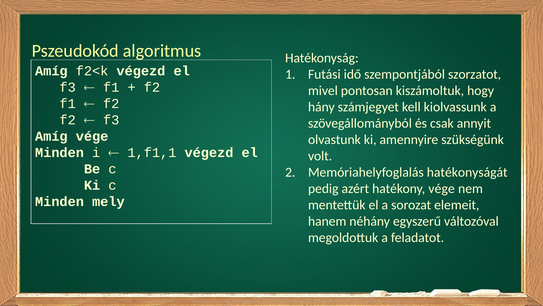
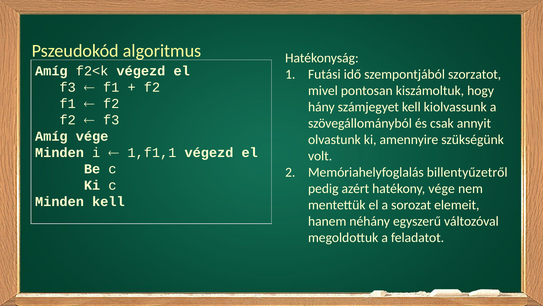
hatékonyságát: hatékonyságát -> billentyűzetről
Minden mely: mely -> kell
